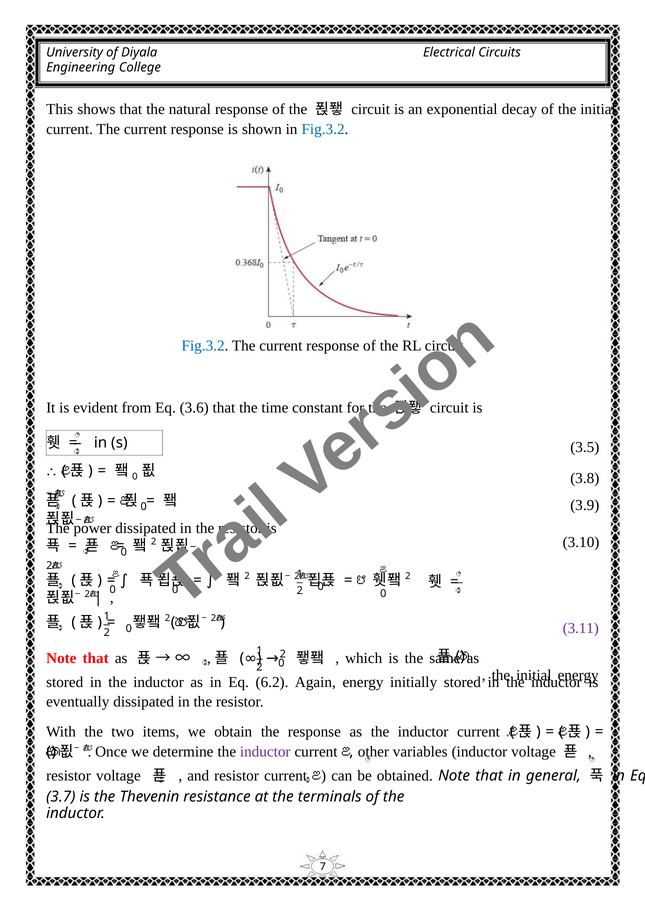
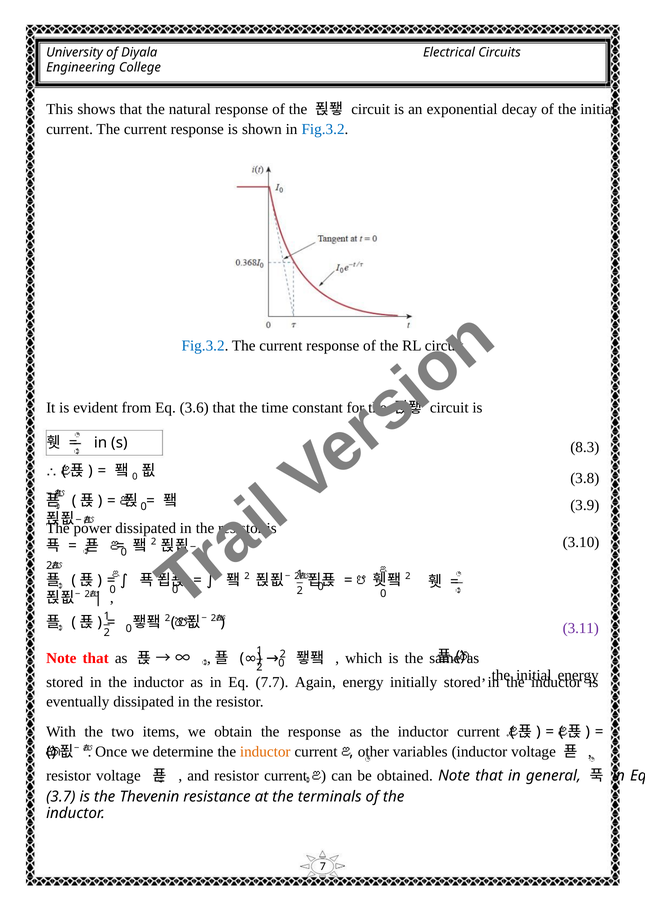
3.5: 3.5 -> 8.3
6.2: 6.2 -> 7.7
inductor at (265, 752) colour: purple -> orange
